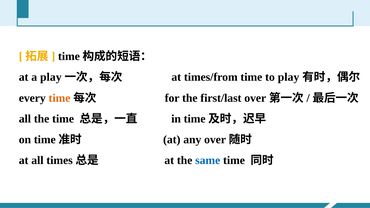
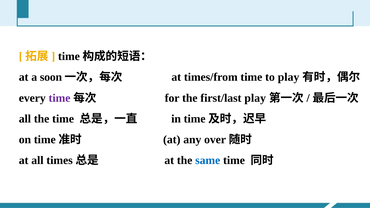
a play: play -> soon
time at (60, 98) colour: orange -> purple
first/last over: over -> play
